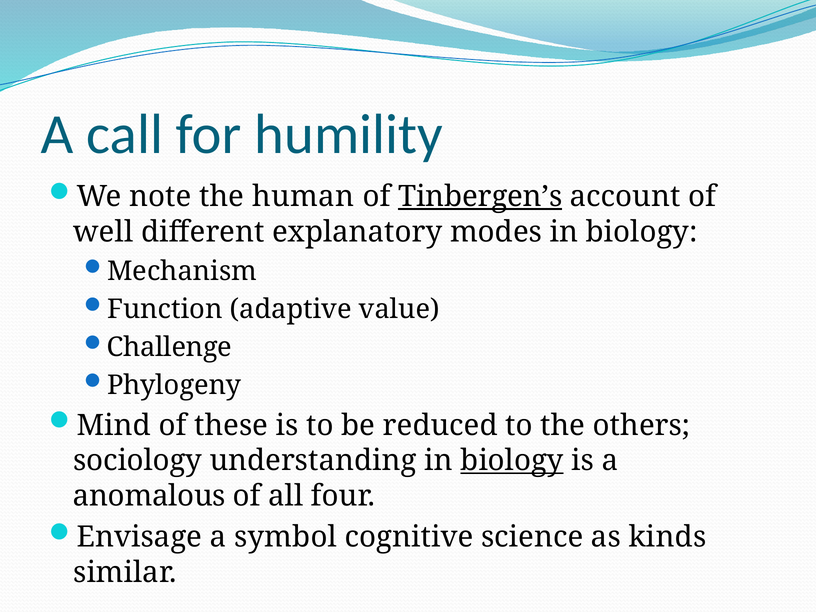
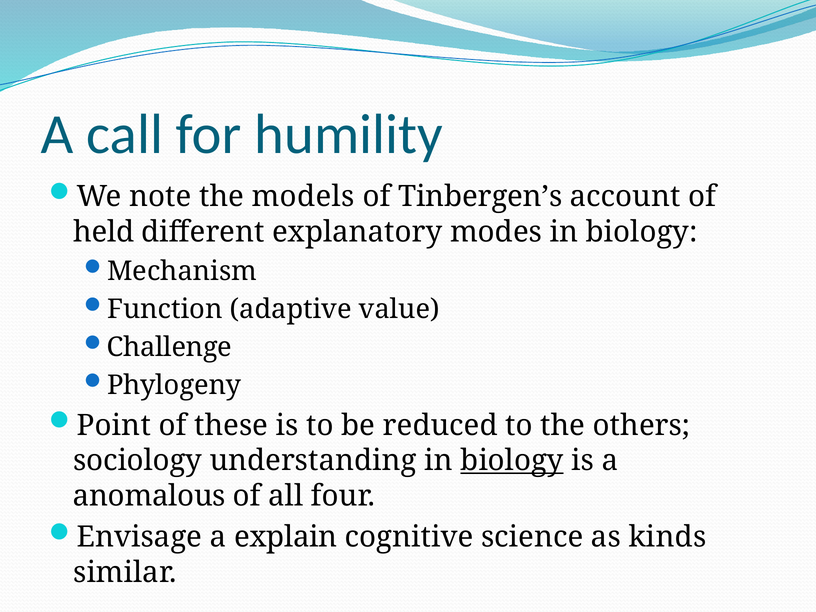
human: human -> models
Tinbergen’s underline: present -> none
well: well -> held
Mind: Mind -> Point
symbol: symbol -> explain
